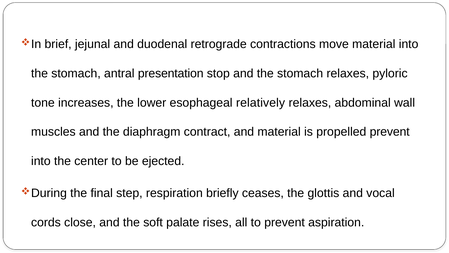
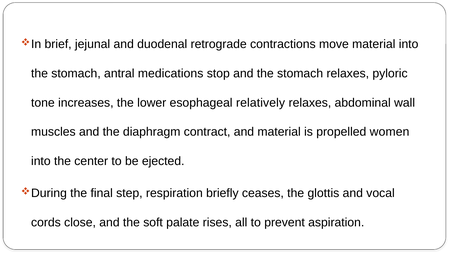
presentation: presentation -> medications
propelled prevent: prevent -> women
